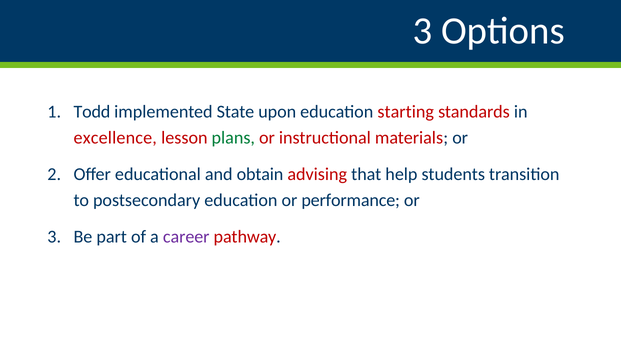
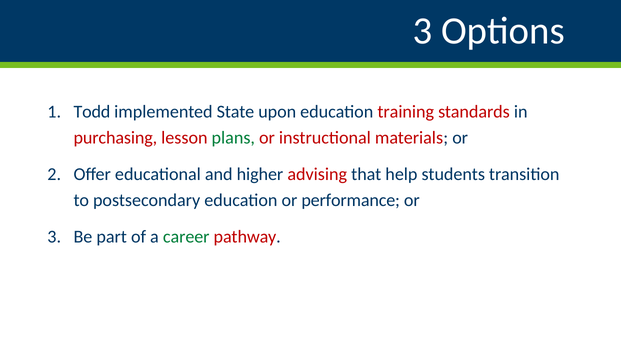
starting: starting -> training
excellence: excellence -> purchasing
obtain: obtain -> higher
career colour: purple -> green
